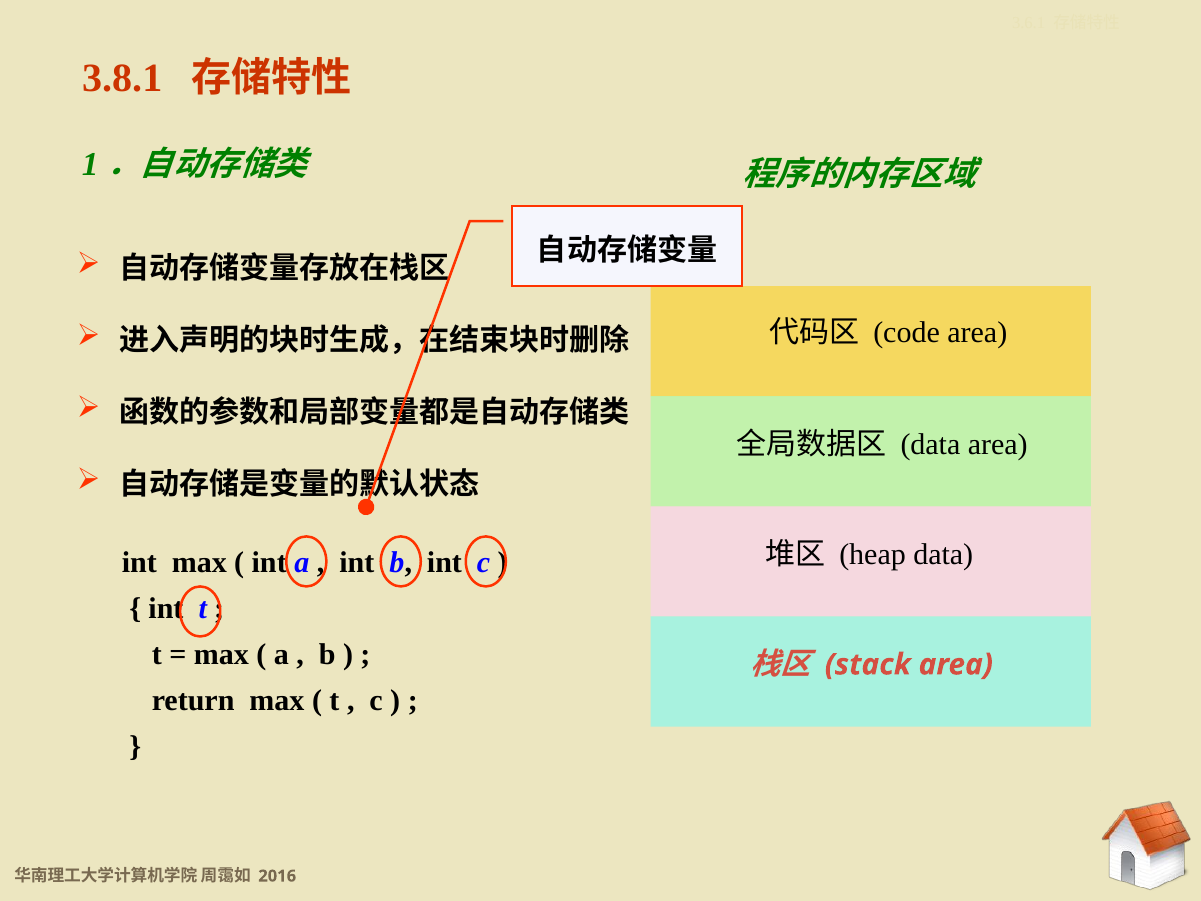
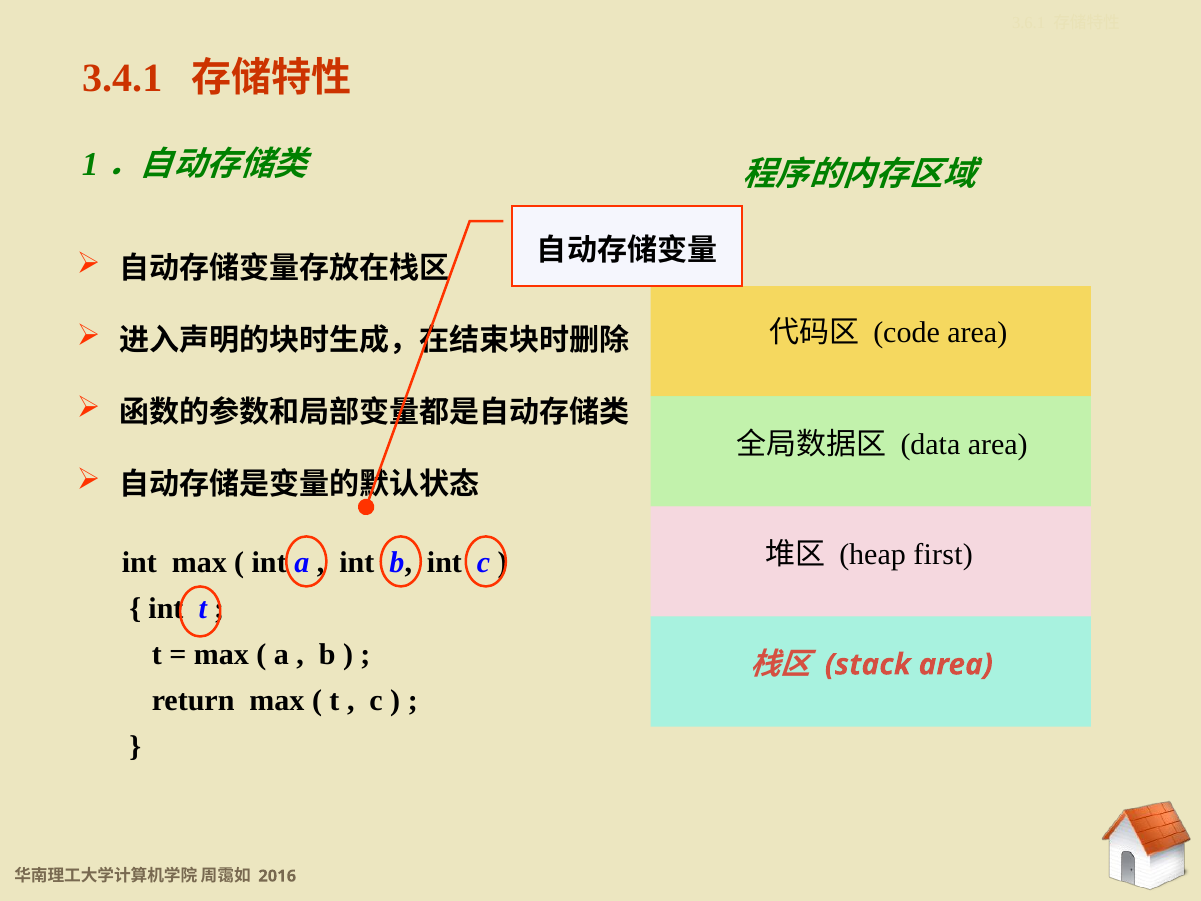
3.8.1: 3.8.1 -> 3.4.1
heap data: data -> first
